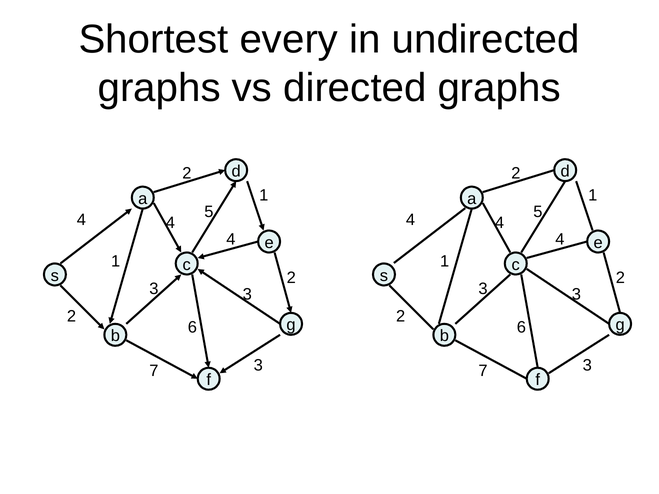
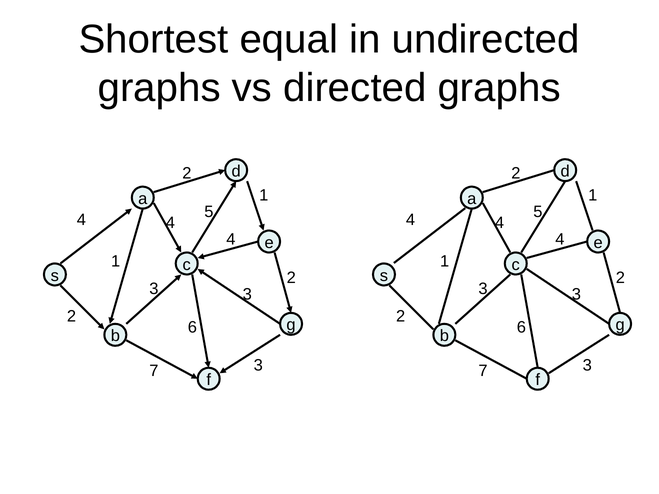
every: every -> equal
